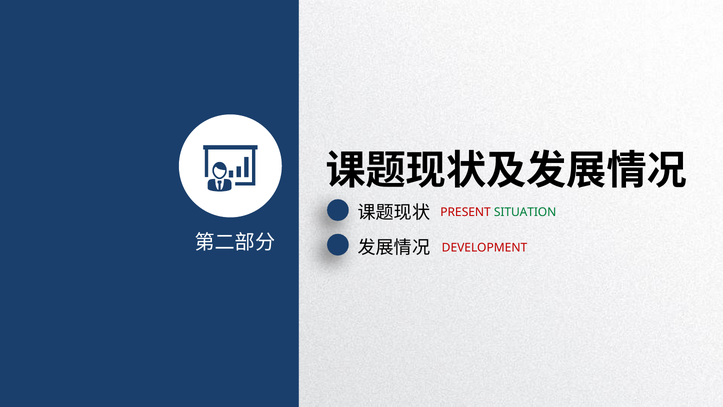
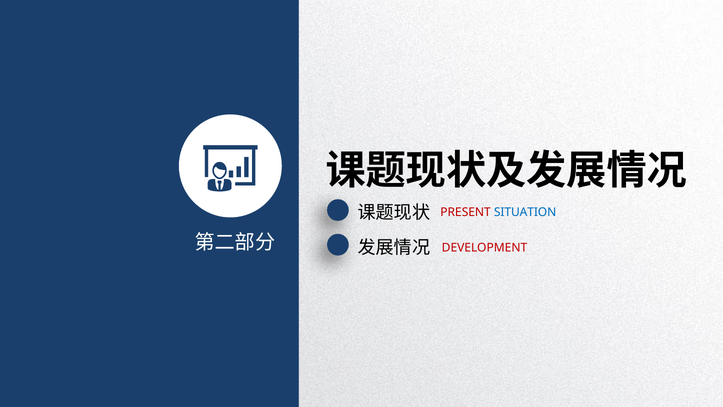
SITUATION colour: green -> blue
